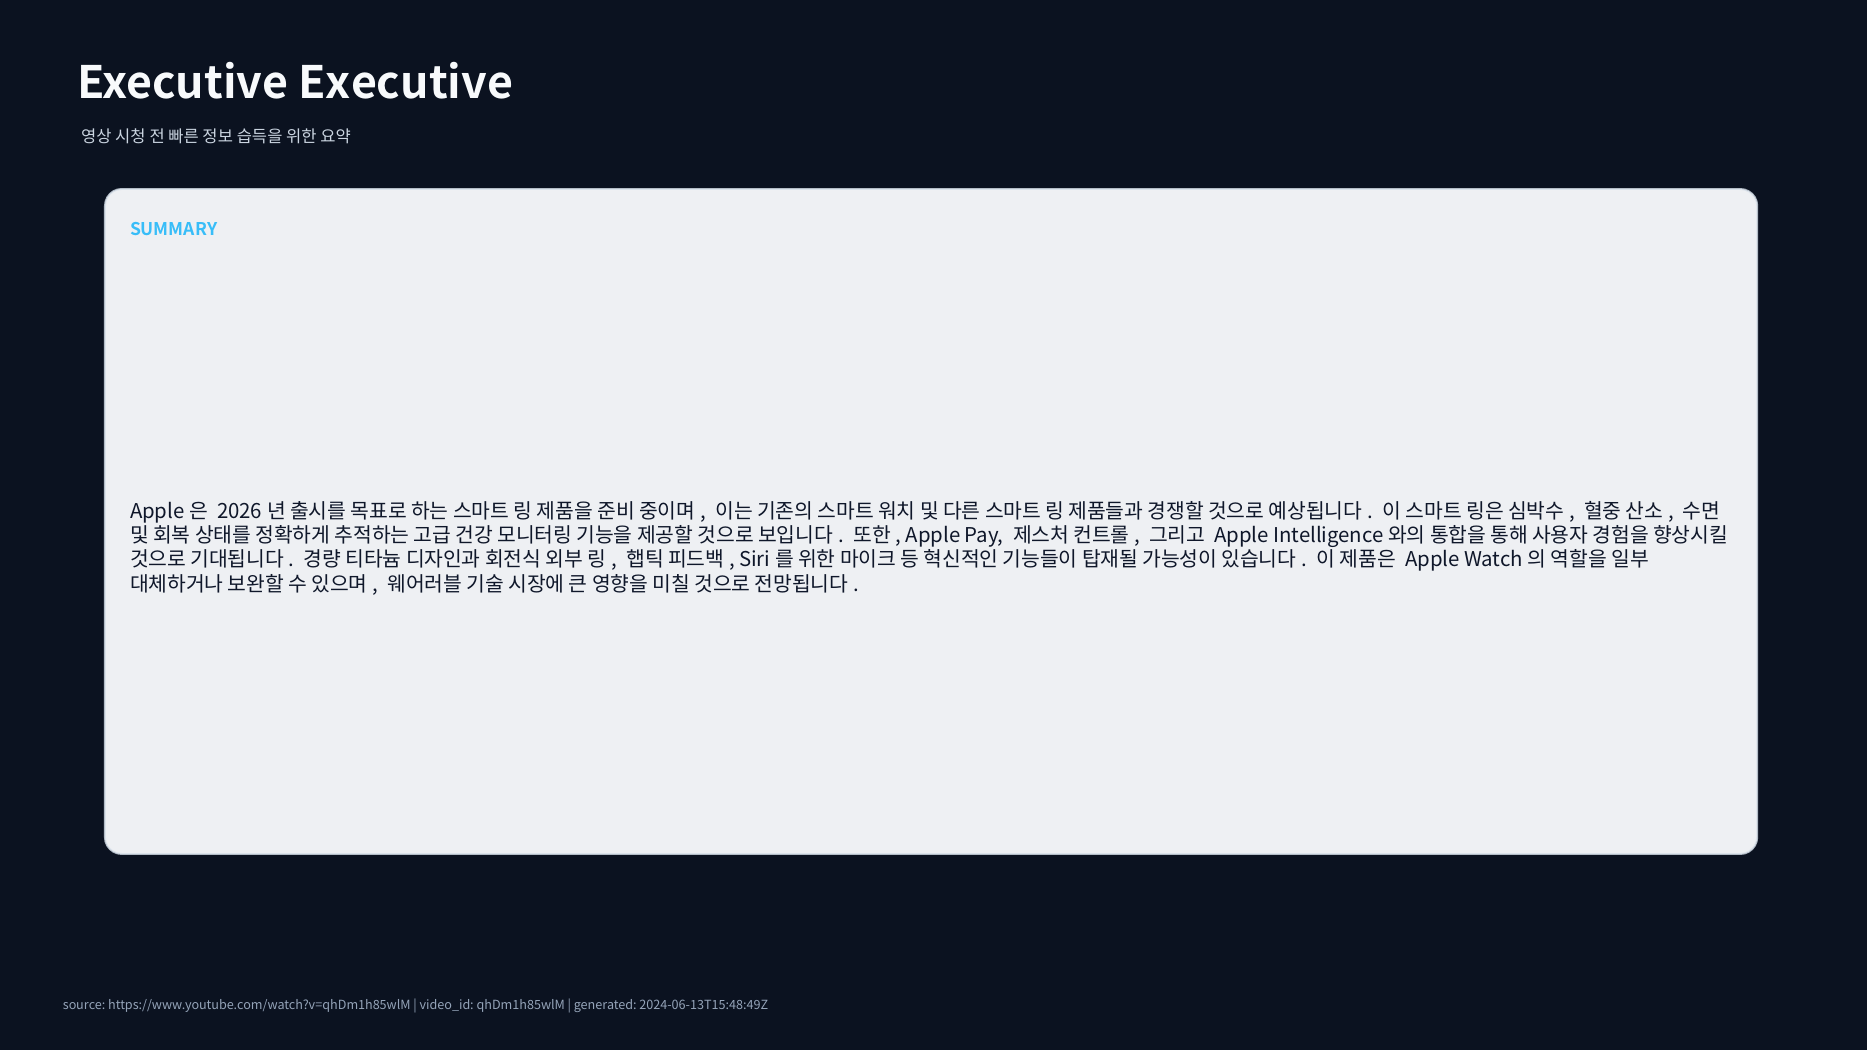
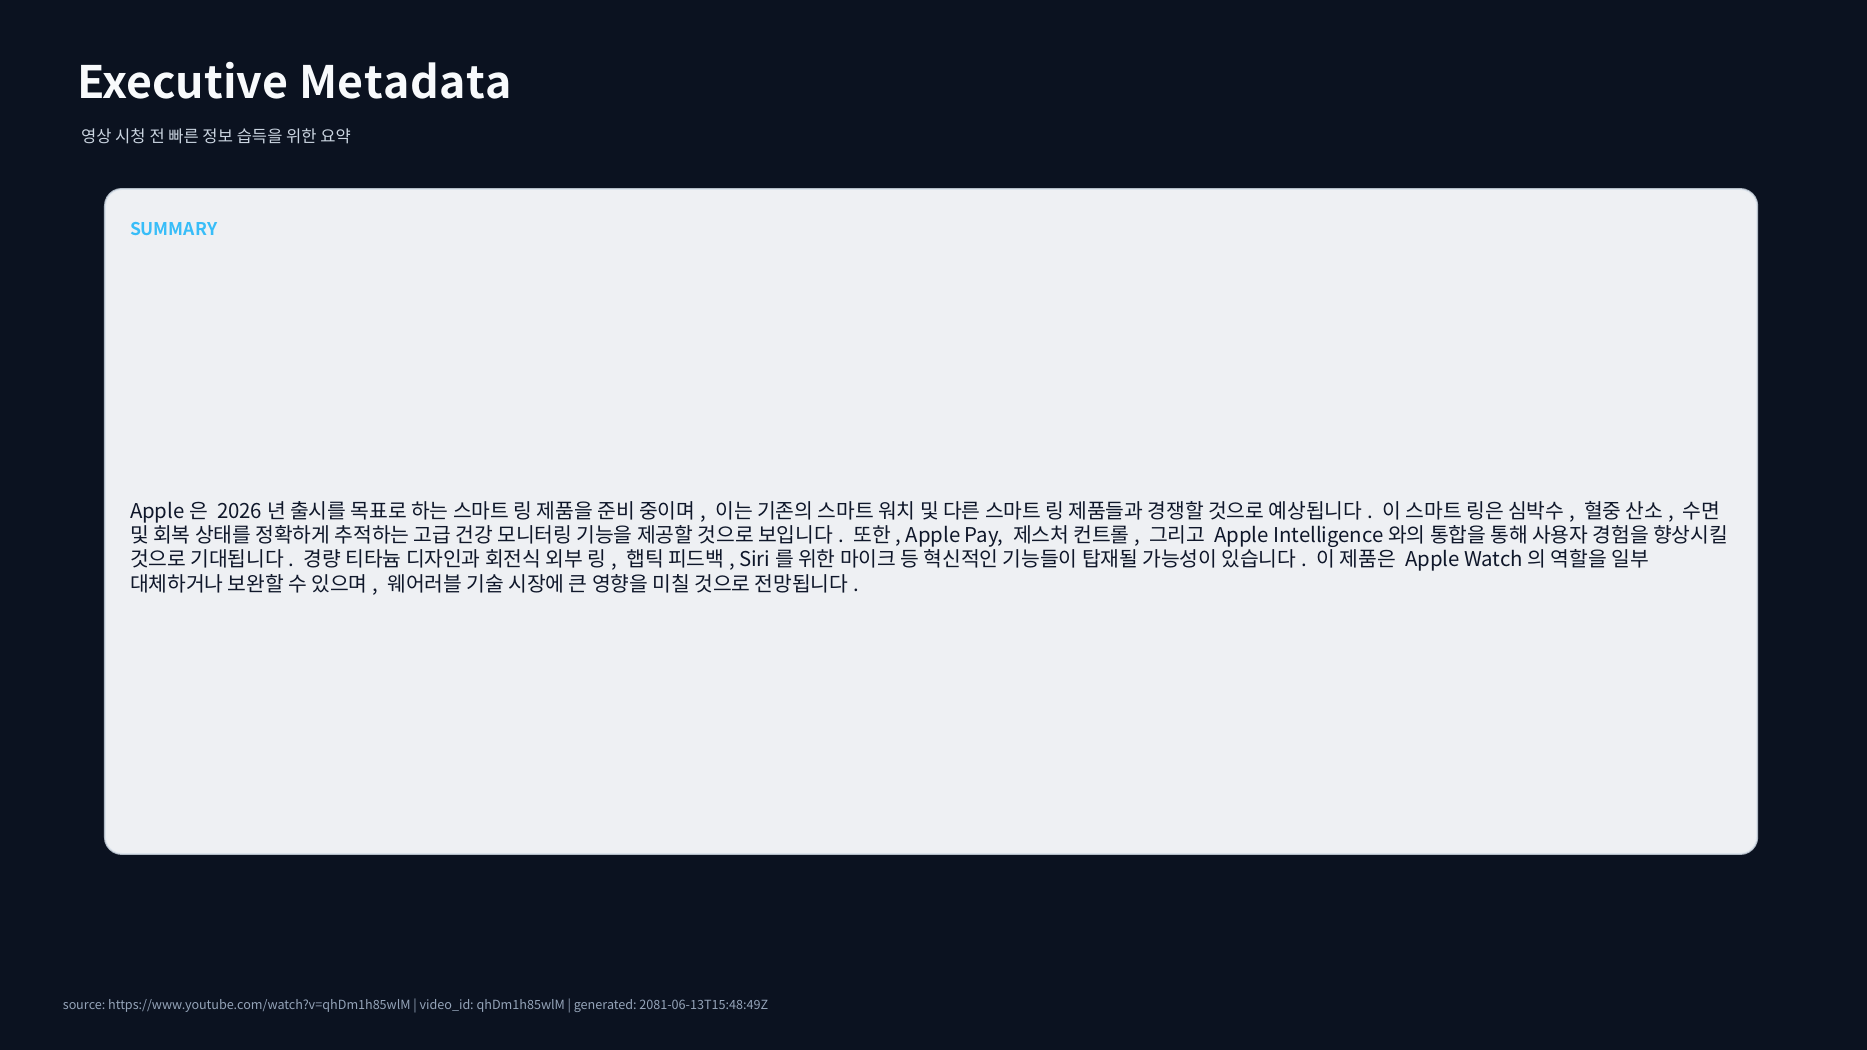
Executive Executive: Executive -> Metadata
2024-06-13T15:48:49Z: 2024-06-13T15:48:49Z -> 2081-06-13T15:48:49Z
